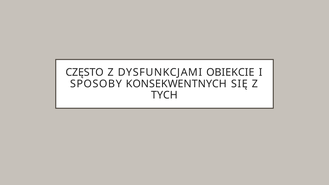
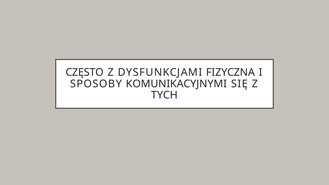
OBIEKCIE: OBIEKCIE -> FIZYCZNA
KONSEKWENTNYCH: KONSEKWENTNYCH -> KOMUNIKACYJNYMI
